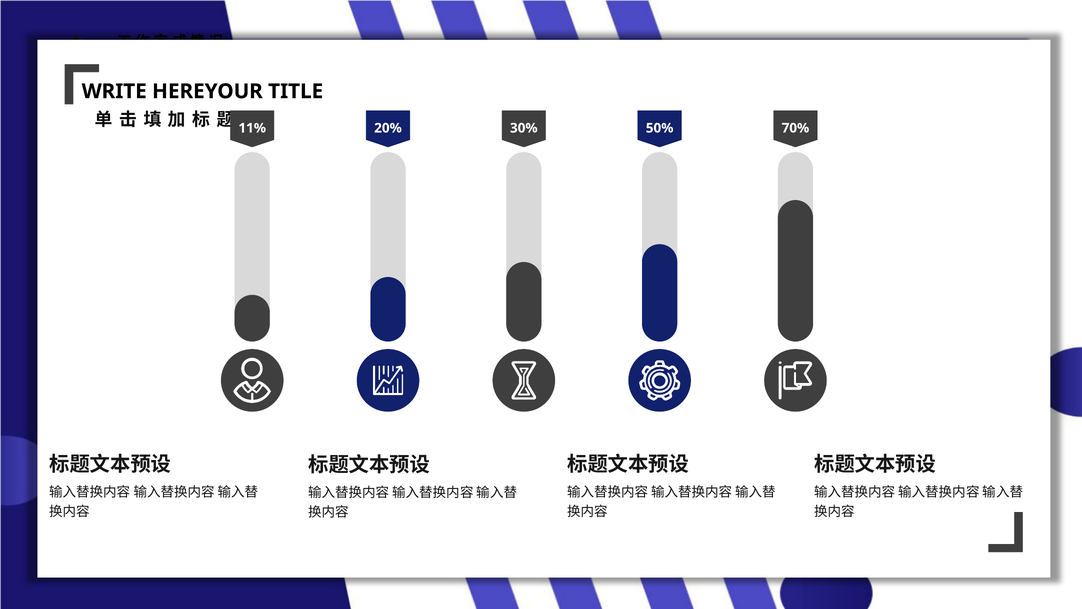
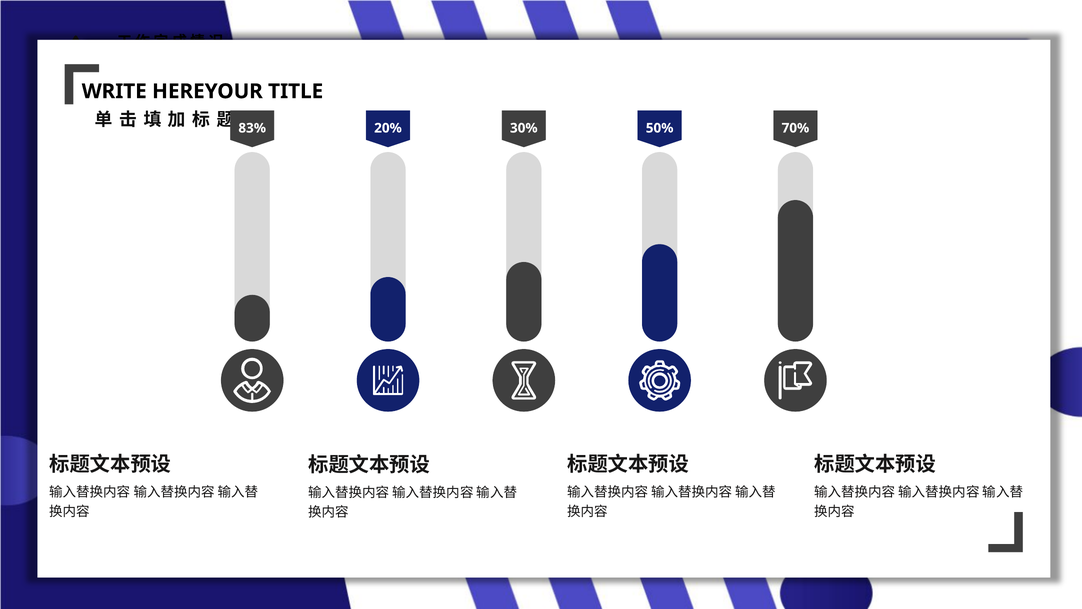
11%: 11% -> 83%
